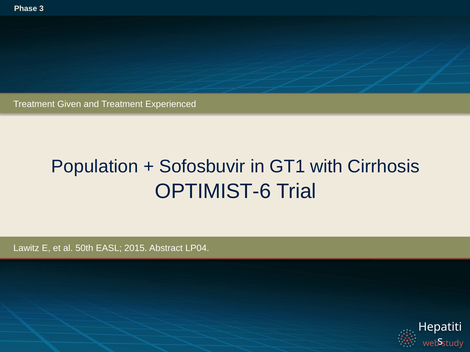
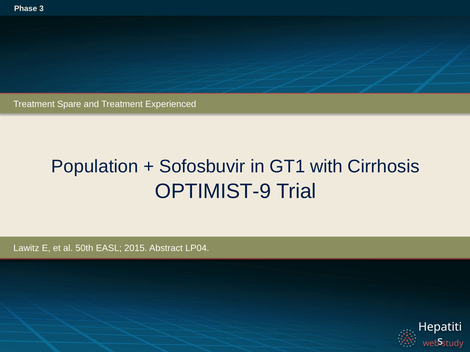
Given: Given -> Spare
OPTIMIST-6: OPTIMIST-6 -> OPTIMIST-9
